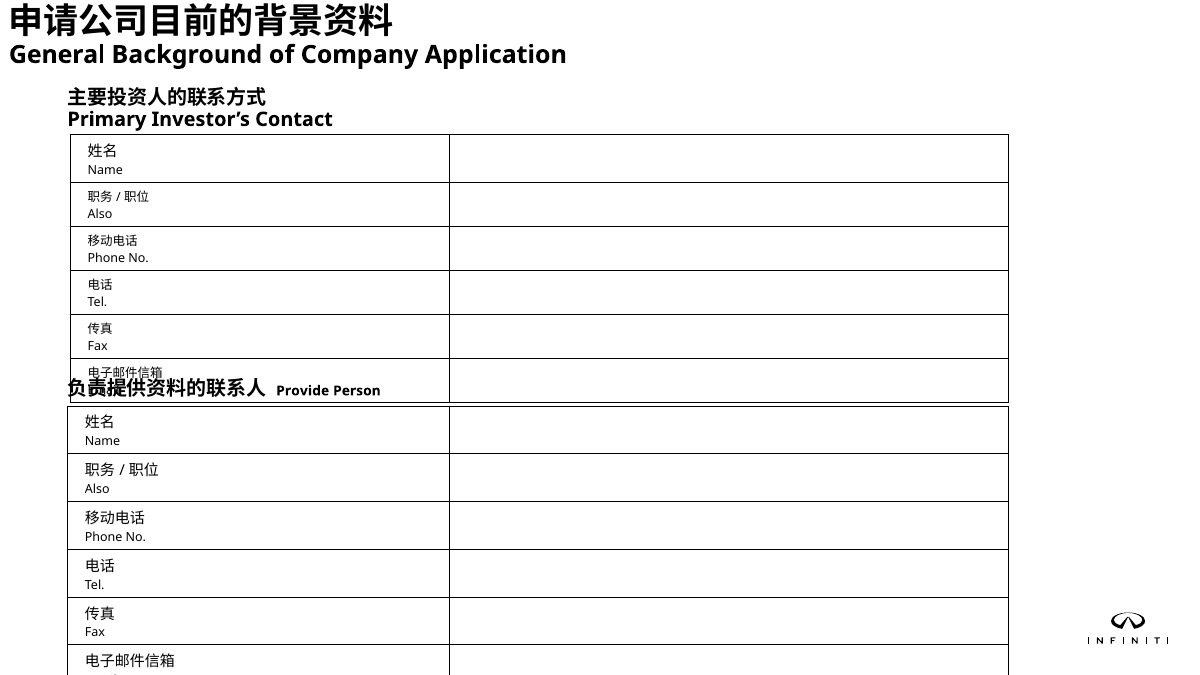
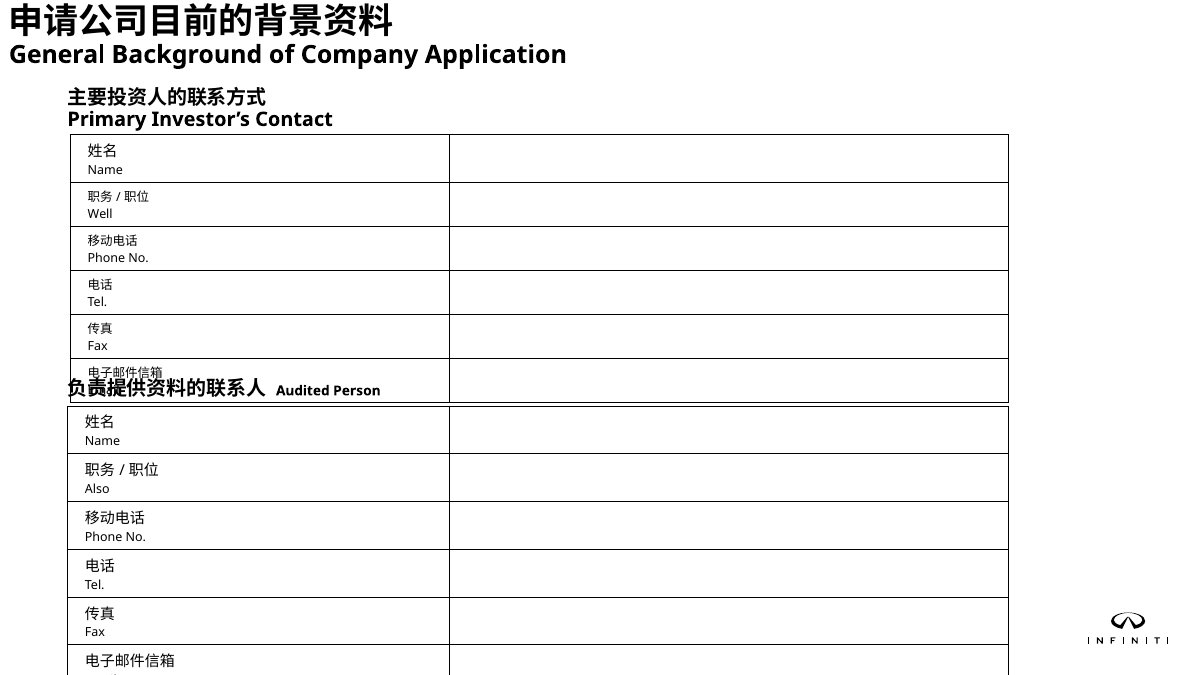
Also at (100, 214): Also -> Well
Provide: Provide -> Audited
